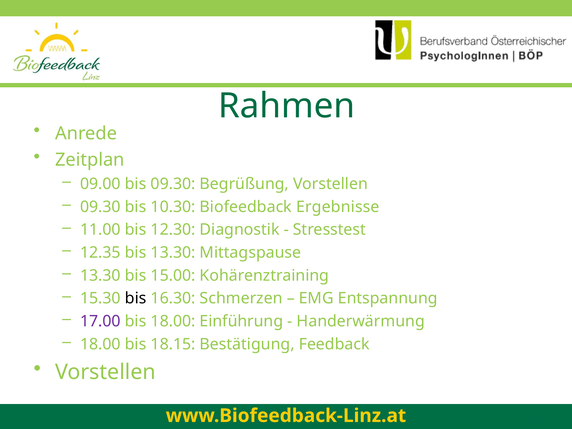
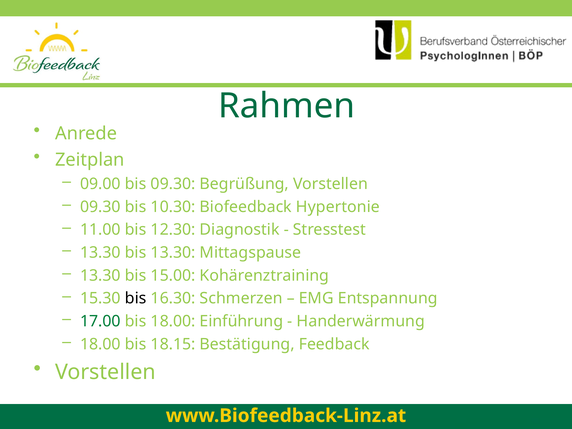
Ergebnisse: Ergebnisse -> Hypertonie
12.35 at (100, 253): 12.35 -> 13.30
17.00 colour: purple -> green
